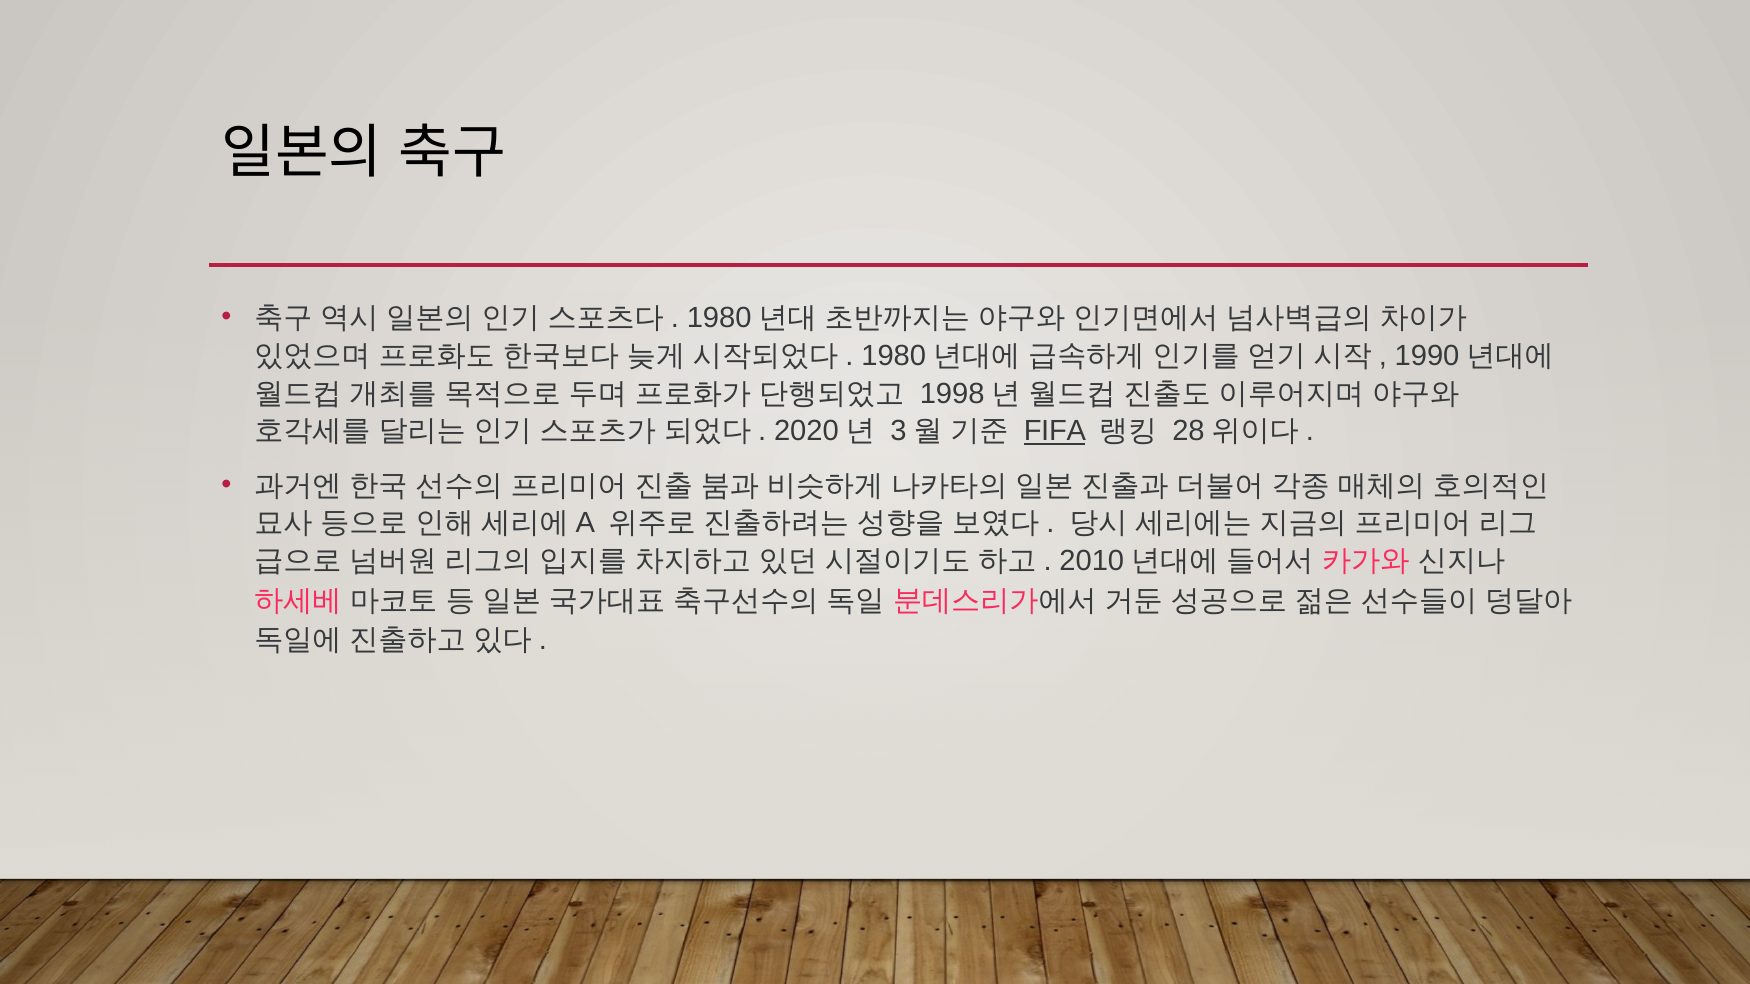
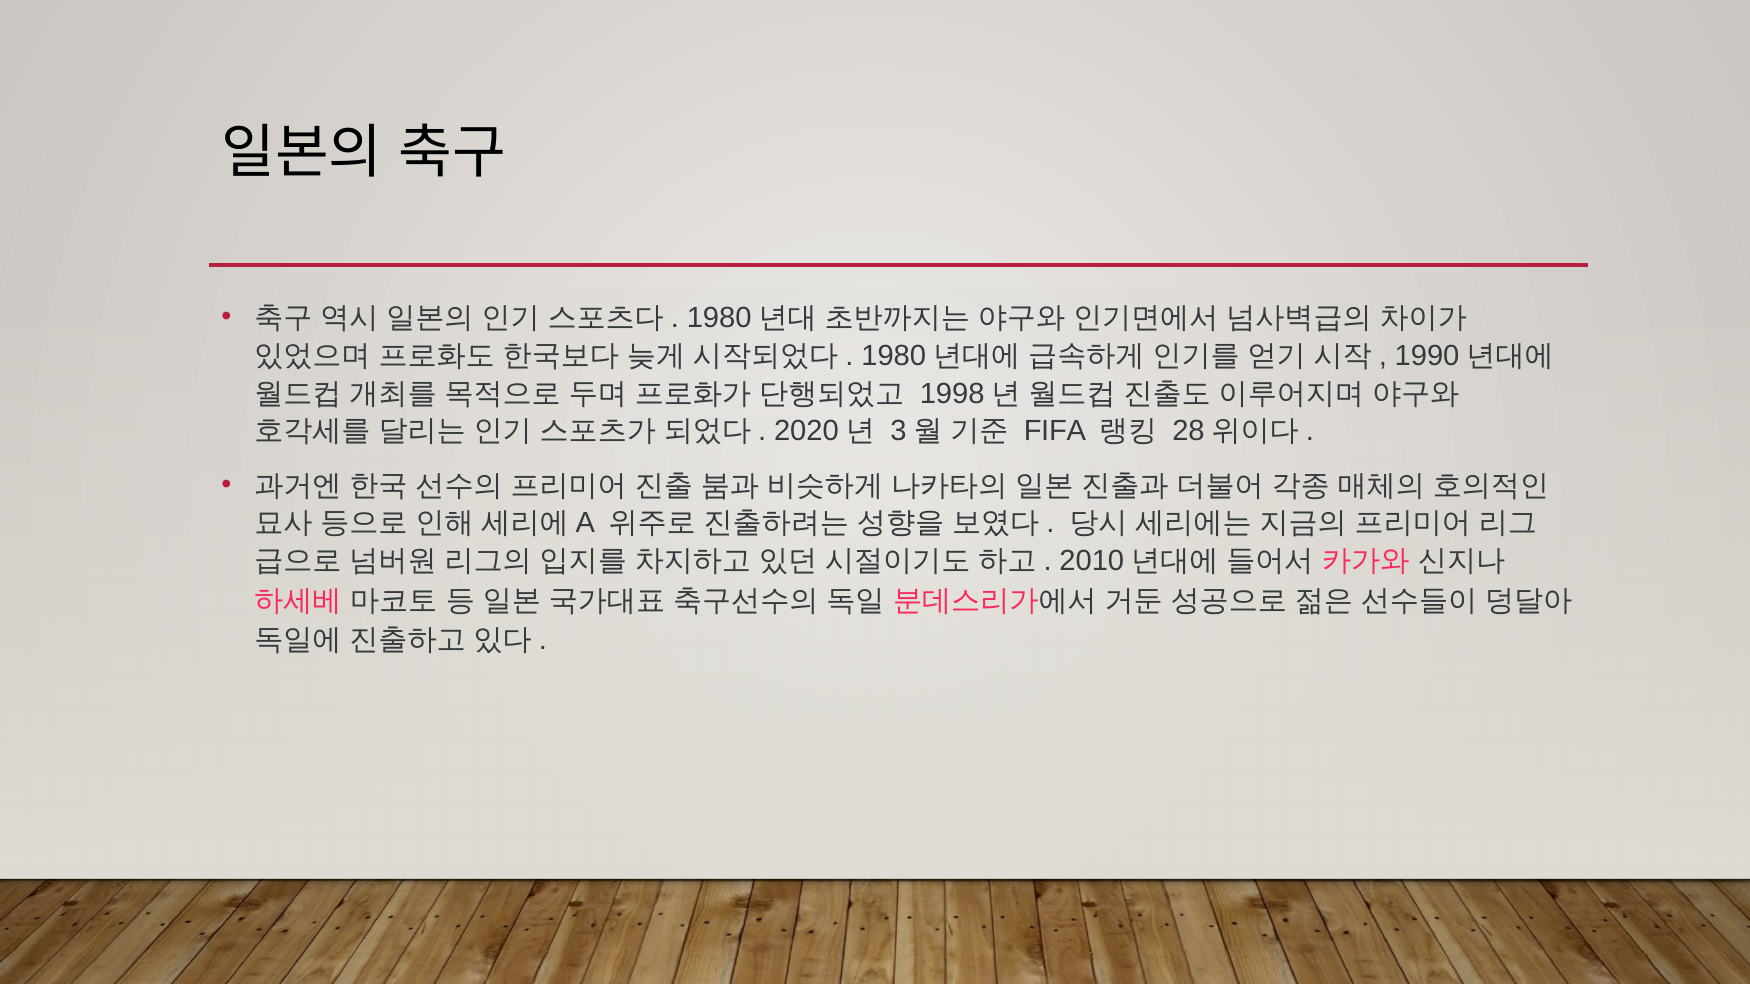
FIFA underline: present -> none
